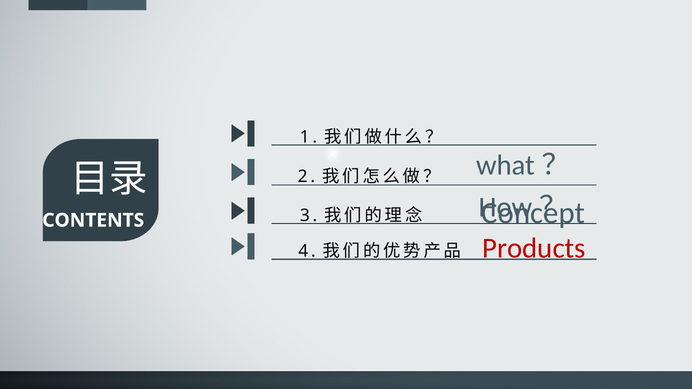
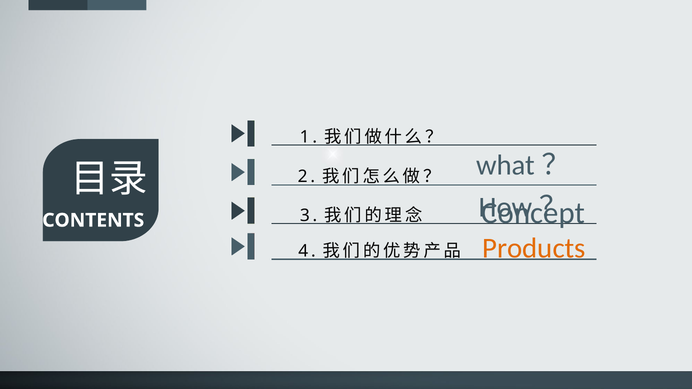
Products colour: red -> orange
